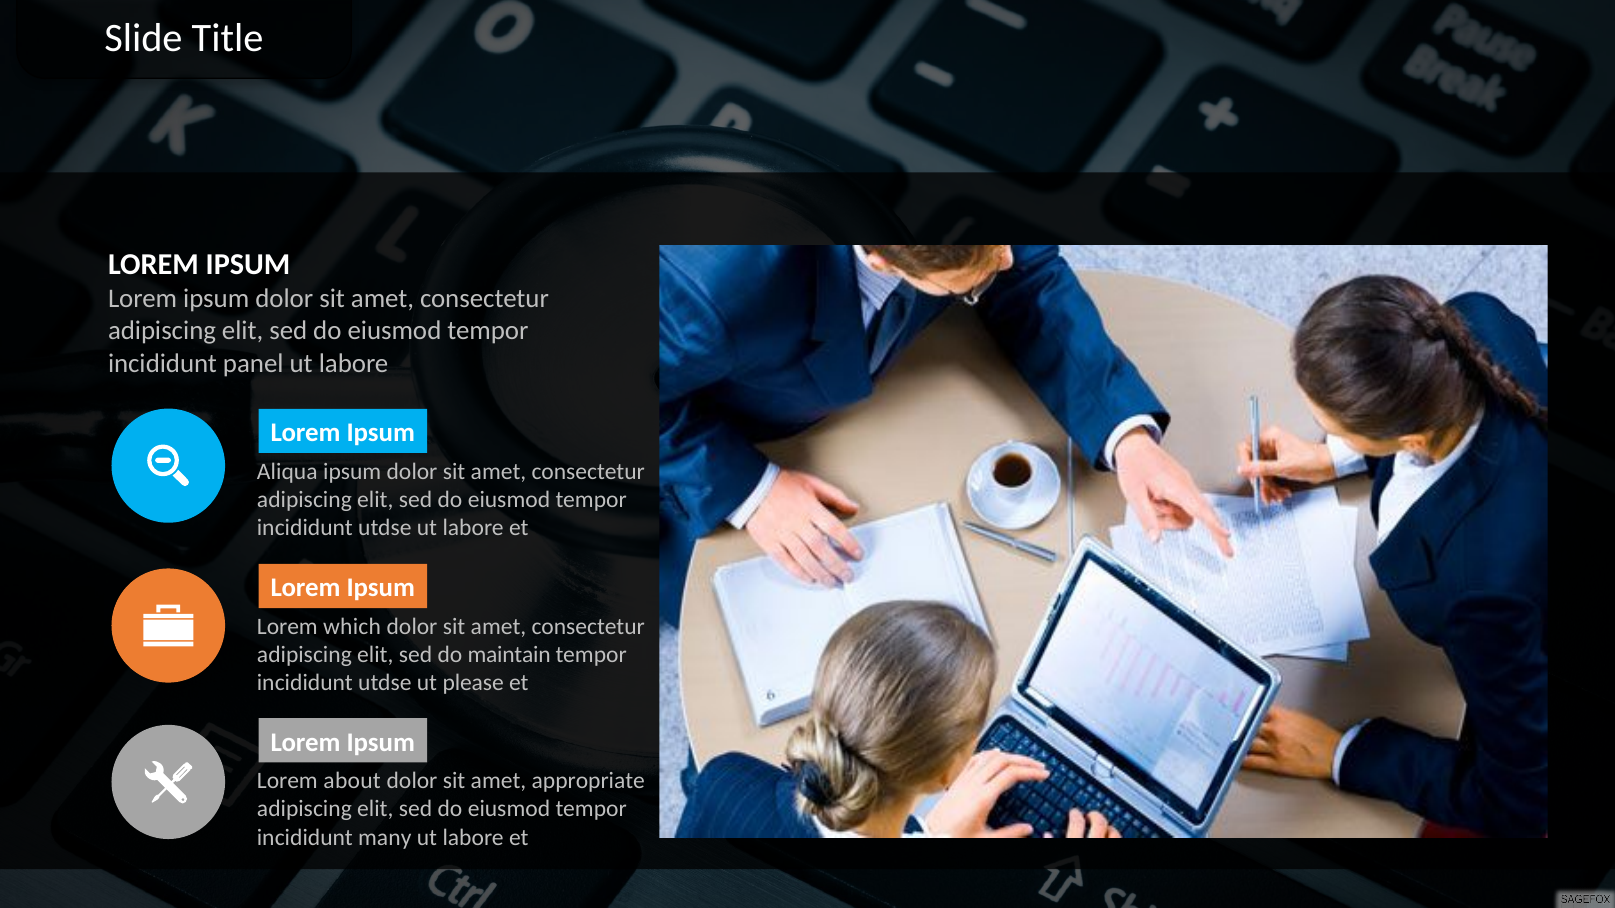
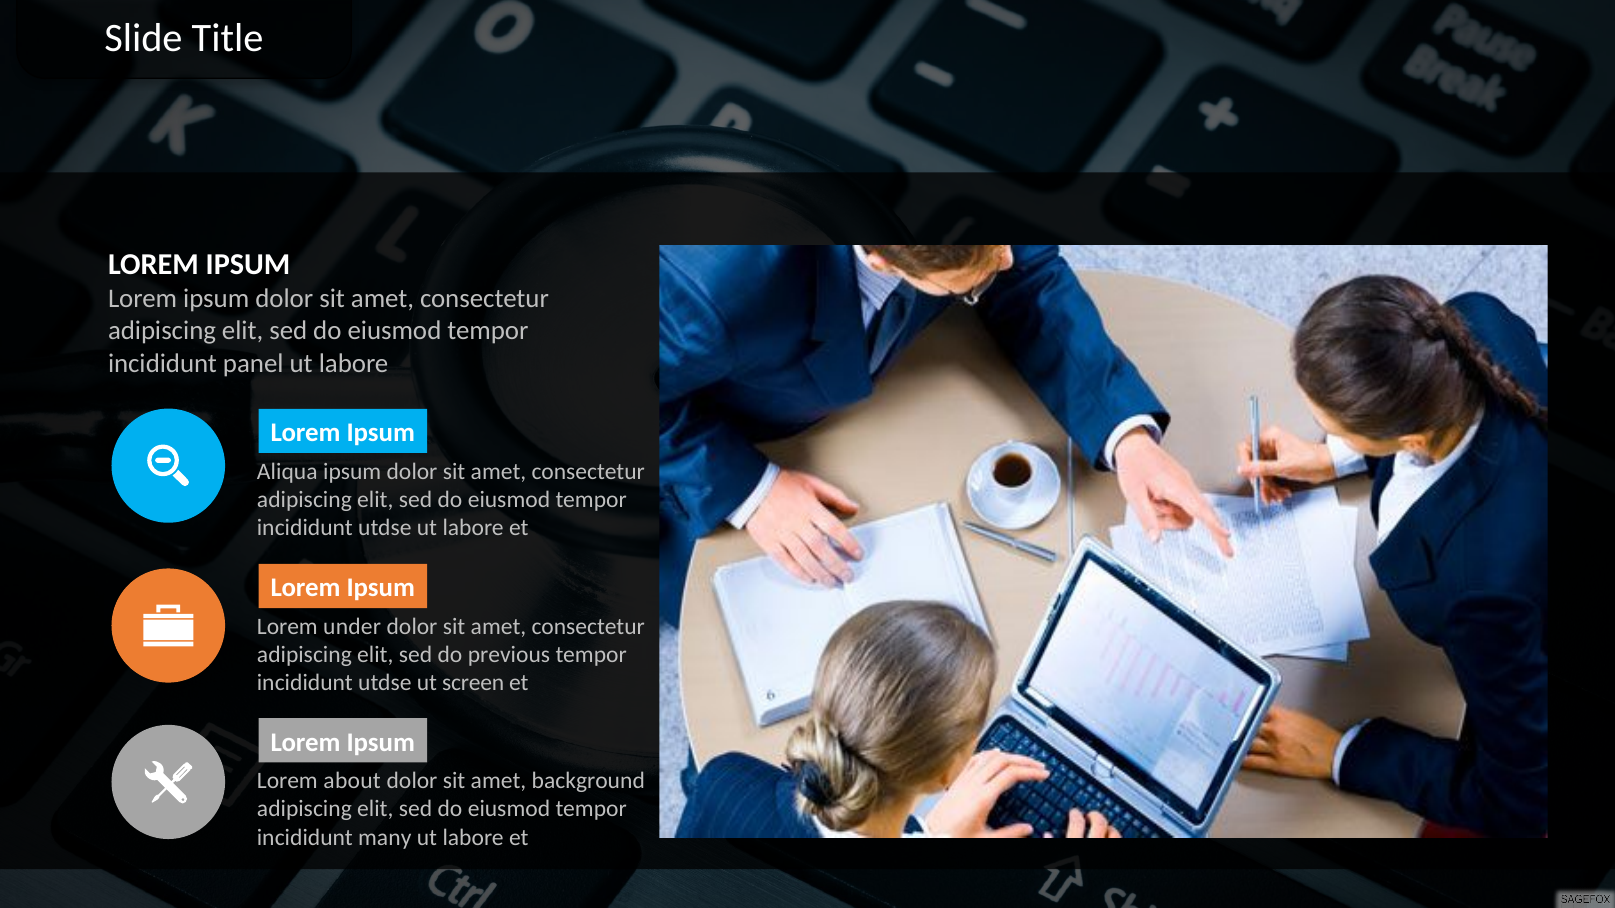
which: which -> under
maintain: maintain -> previous
please: please -> screen
appropriate: appropriate -> background
